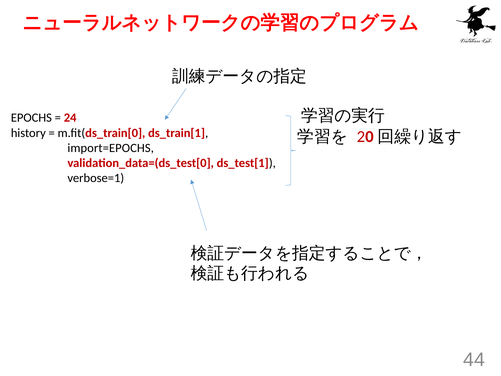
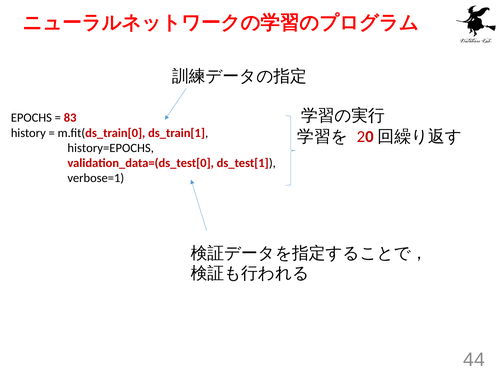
24: 24 -> 83
import=EPOCHS: import=EPOCHS -> history=EPOCHS
